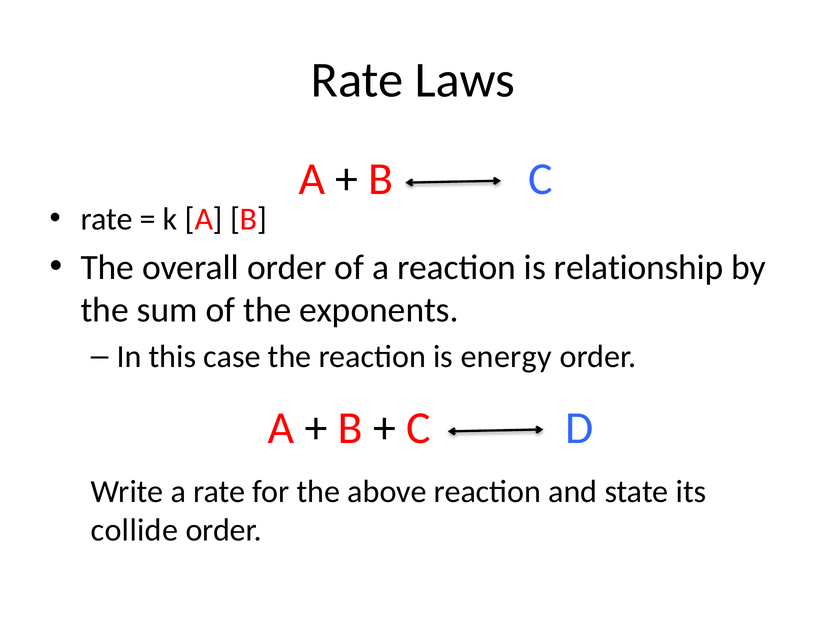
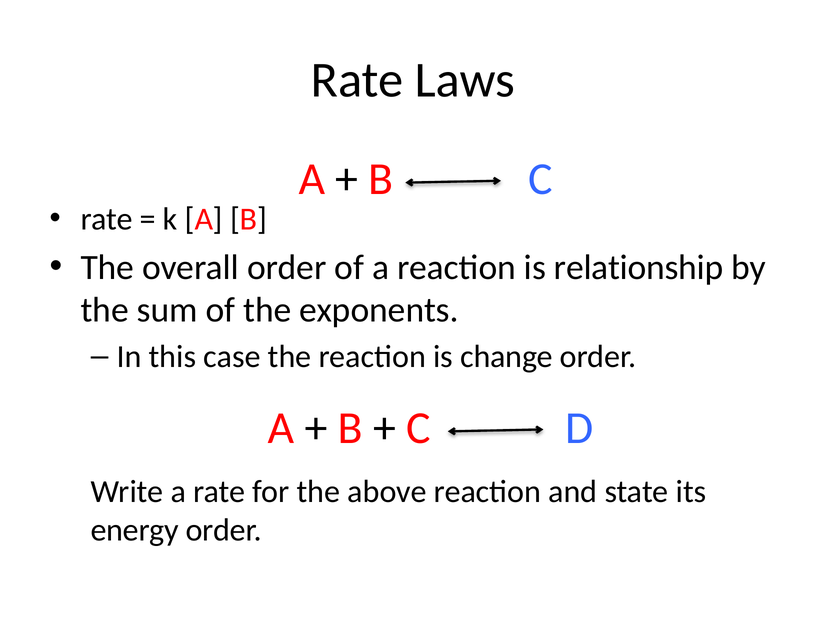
energy: energy -> change
collide: collide -> energy
